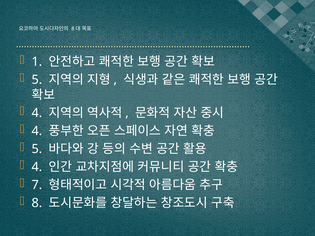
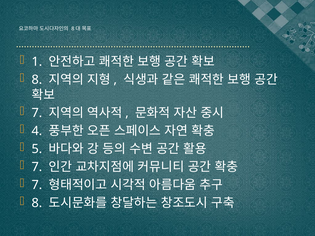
5 at (37, 80): 5 -> 8
4 at (37, 113): 4 -> 7
4 at (37, 167): 4 -> 7
